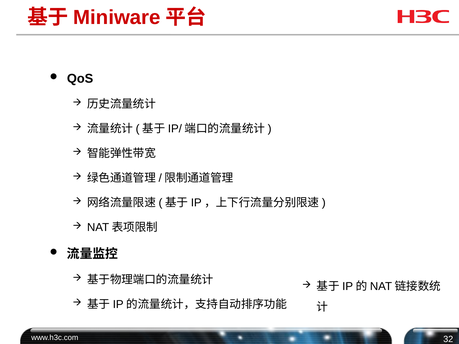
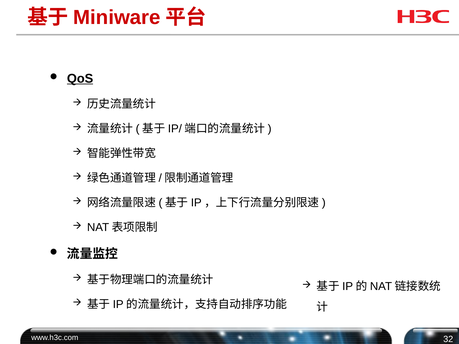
QoS underline: none -> present
